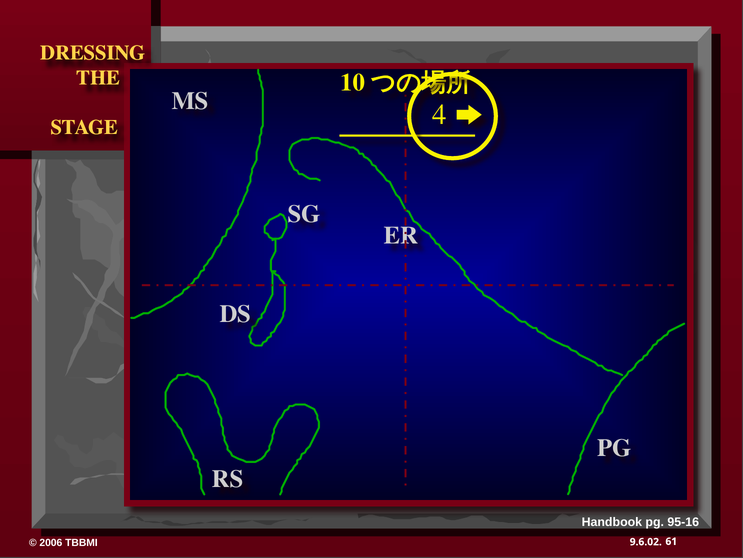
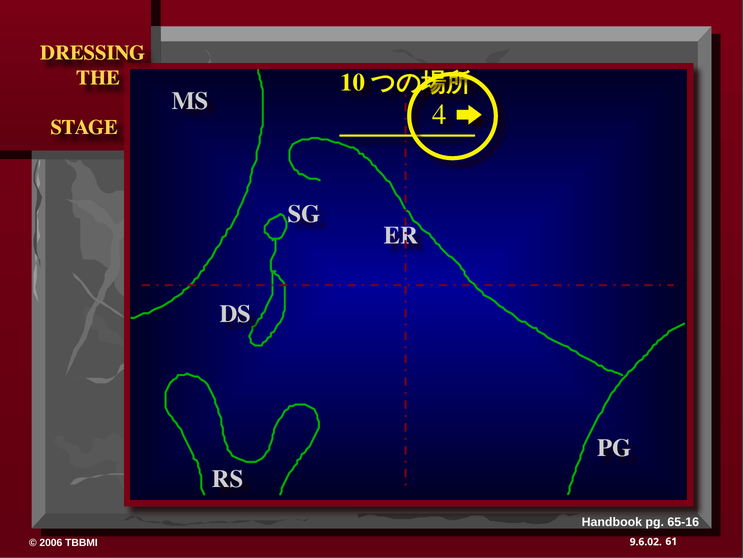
95-16: 95-16 -> 65-16
